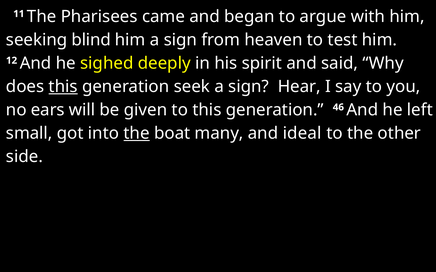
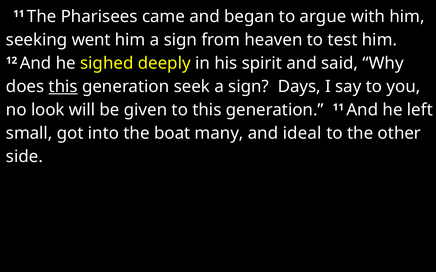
blind: blind -> went
Hear: Hear -> Days
ears: ears -> look
generation 46: 46 -> 11
the at (137, 134) underline: present -> none
